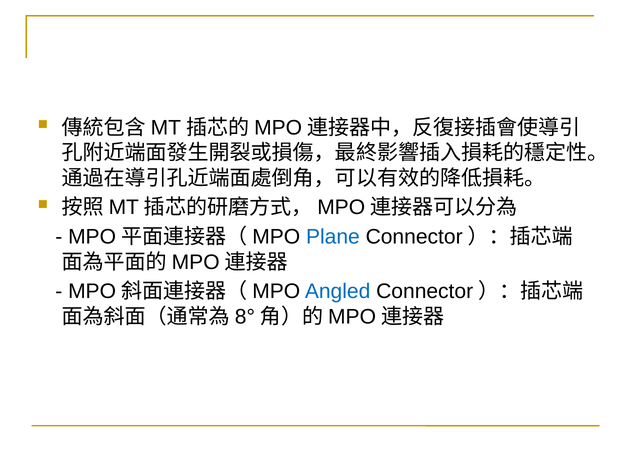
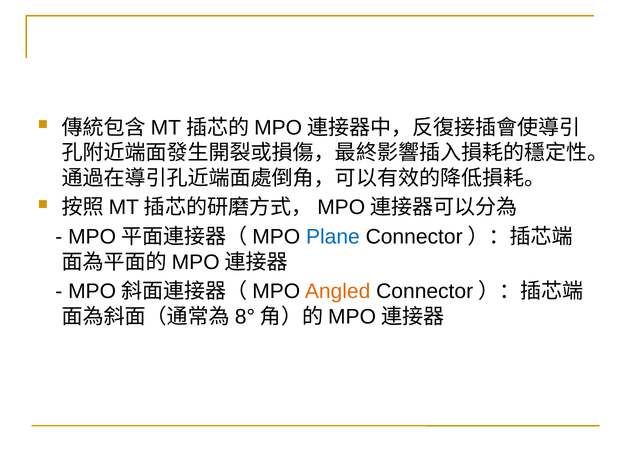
Angled colour: blue -> orange
